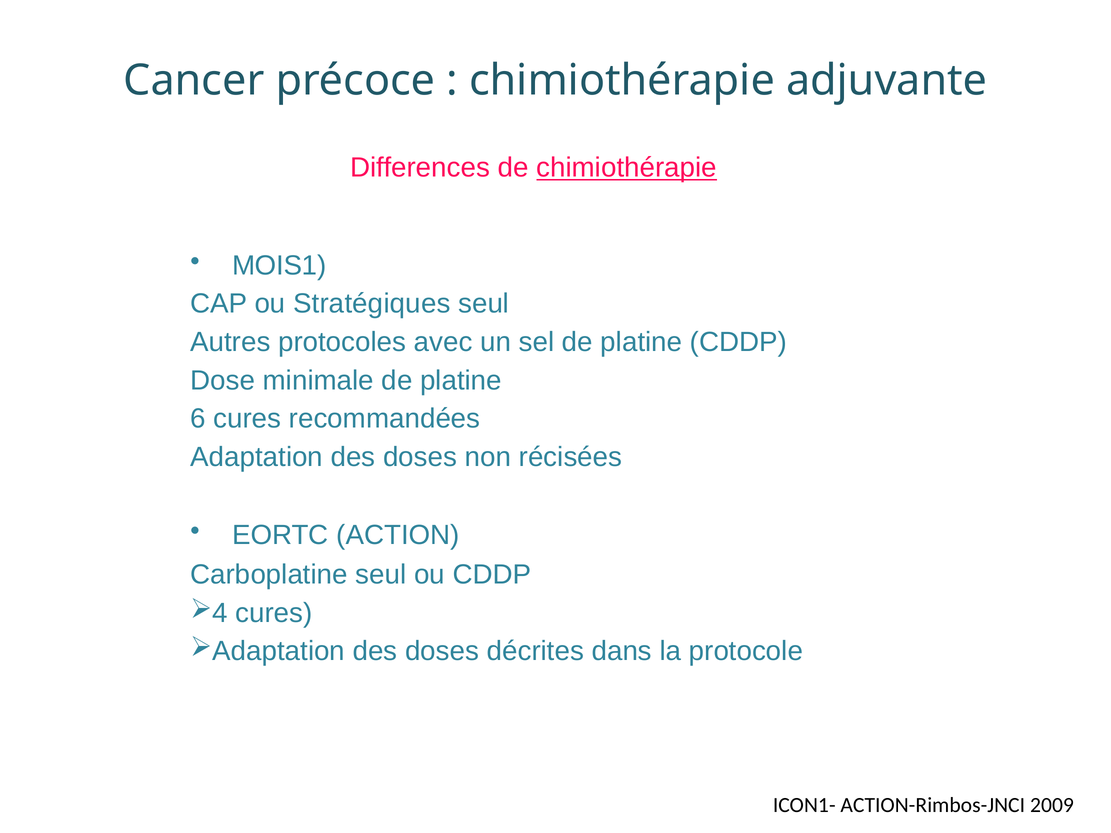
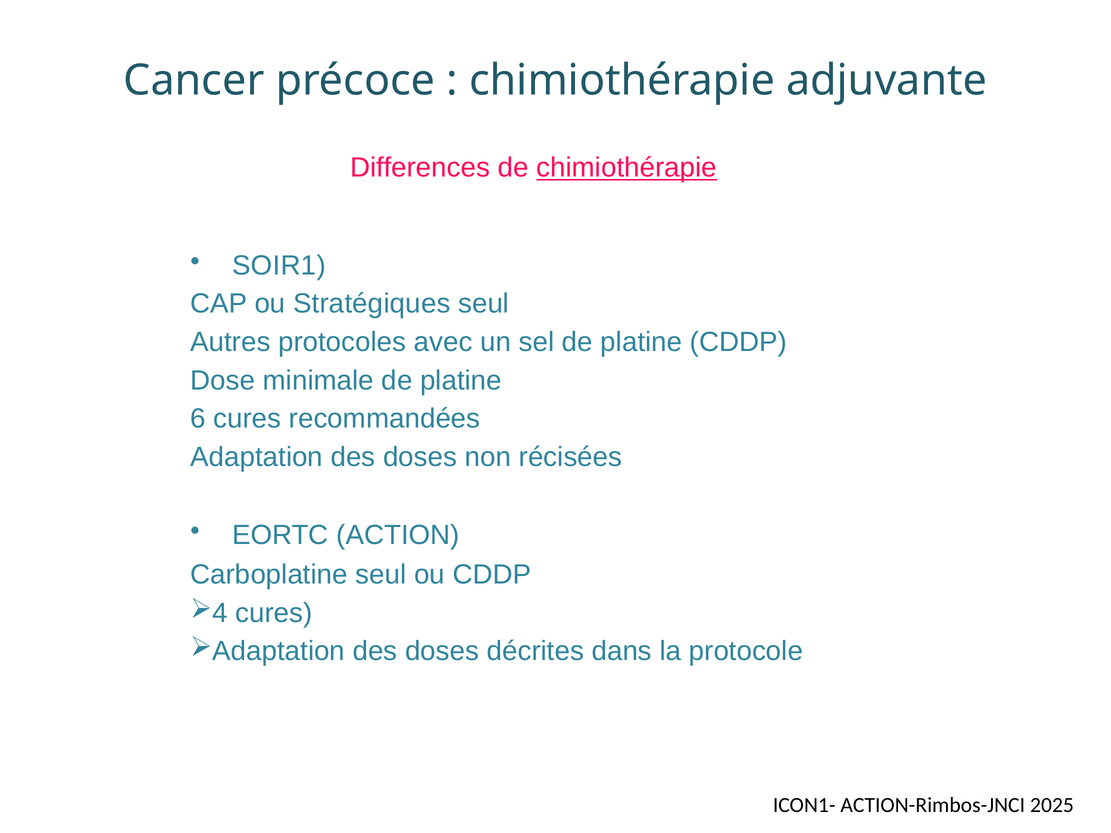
MOIS1: MOIS1 -> SOIR1
2009: 2009 -> 2025
